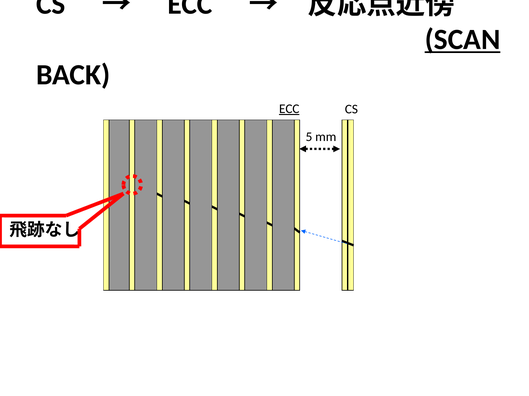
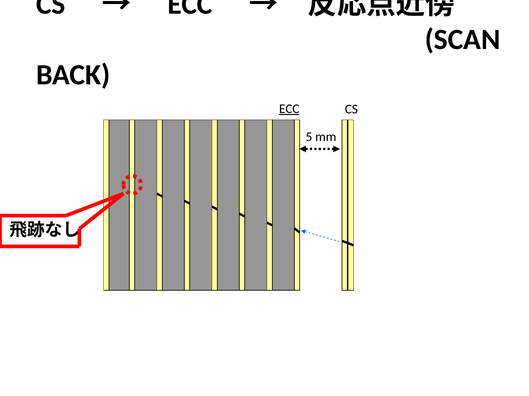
SCAN underline: present -> none
